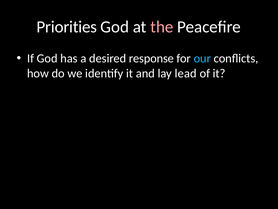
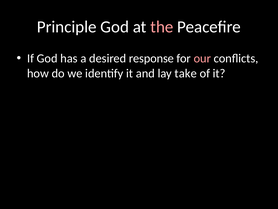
Priorities: Priorities -> Principle
our colour: light blue -> pink
lead: lead -> take
